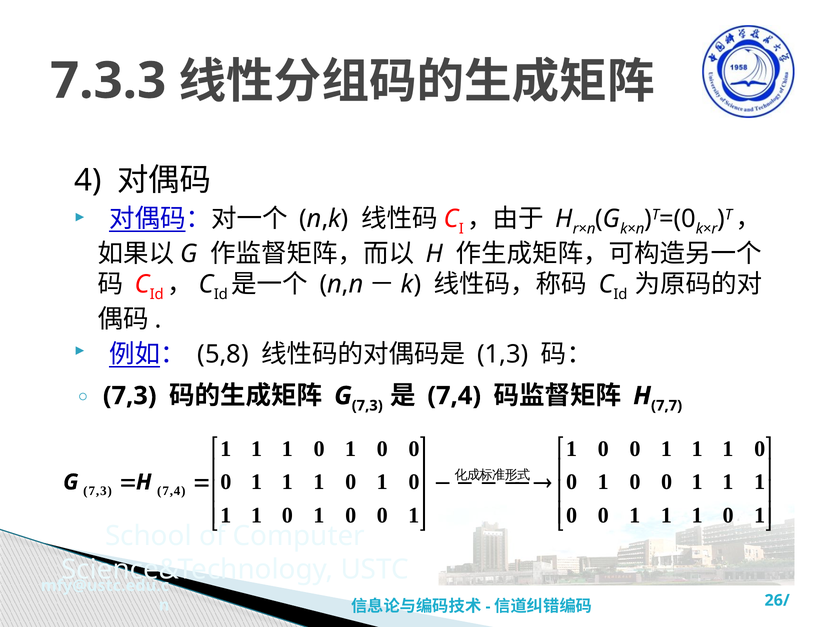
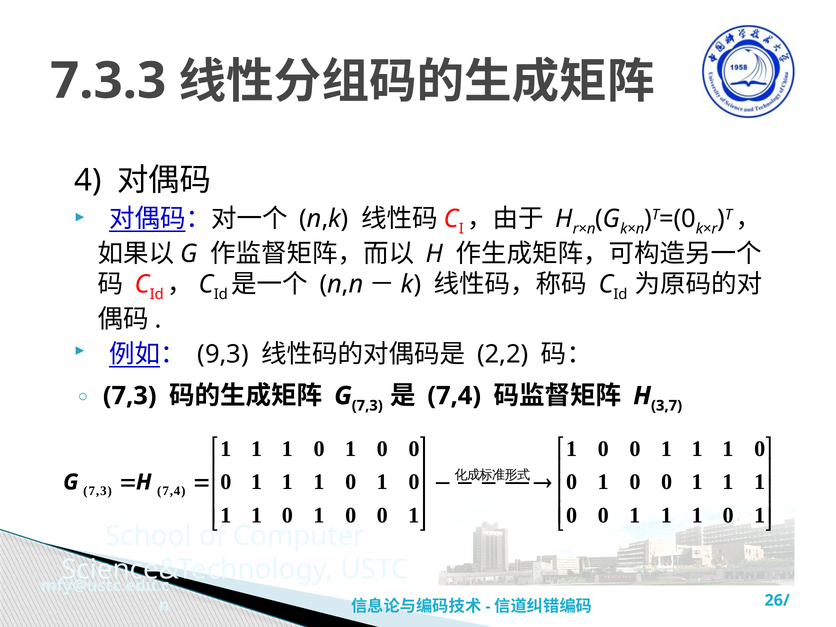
5,8: 5,8 -> 9,3
1,3: 1,3 -> 2,2
7,7: 7,7 -> 3,7
